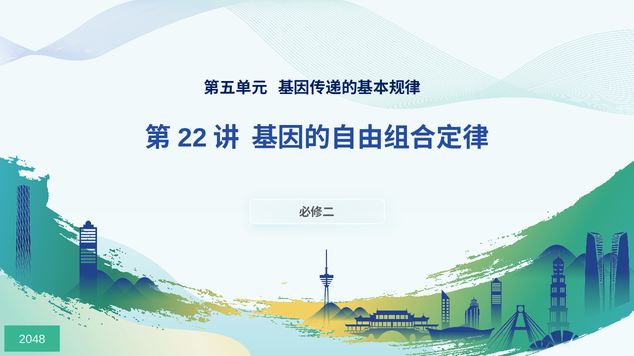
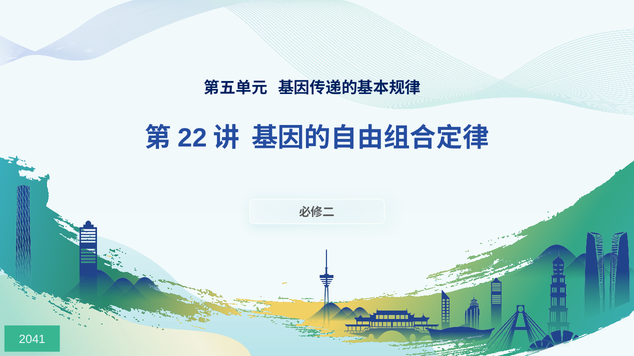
2048: 2048 -> 2041
